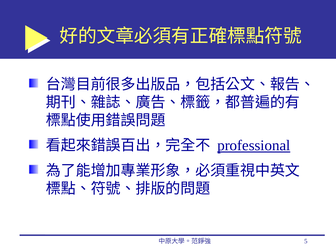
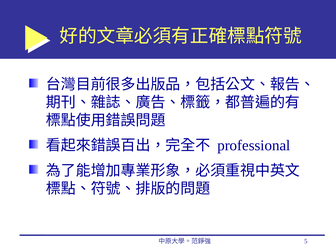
professional underline: present -> none
